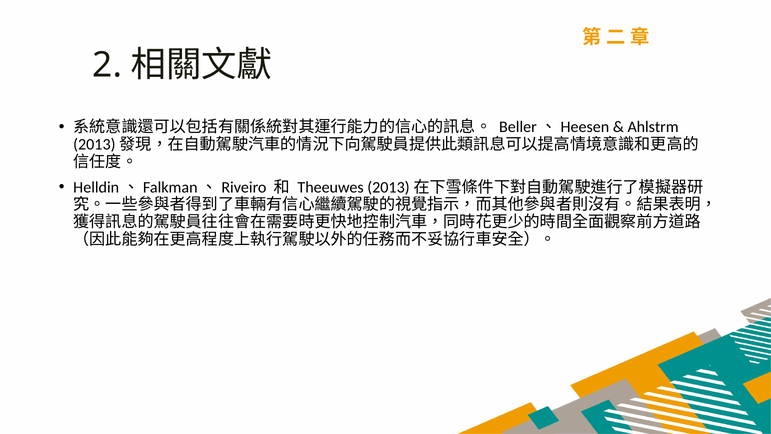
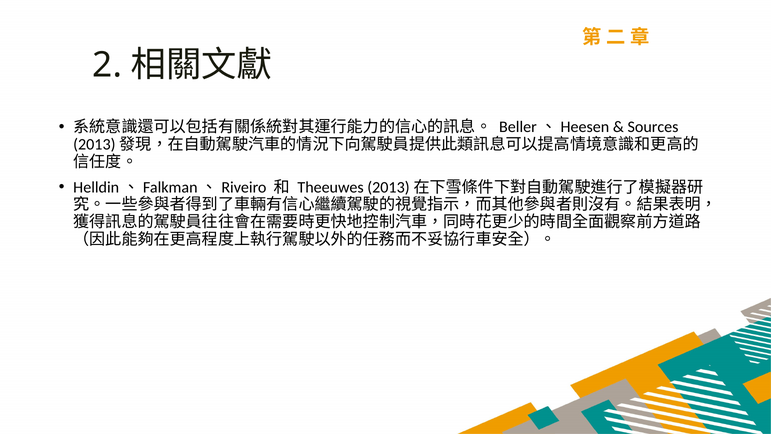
Ahlstrm: Ahlstrm -> Sources
